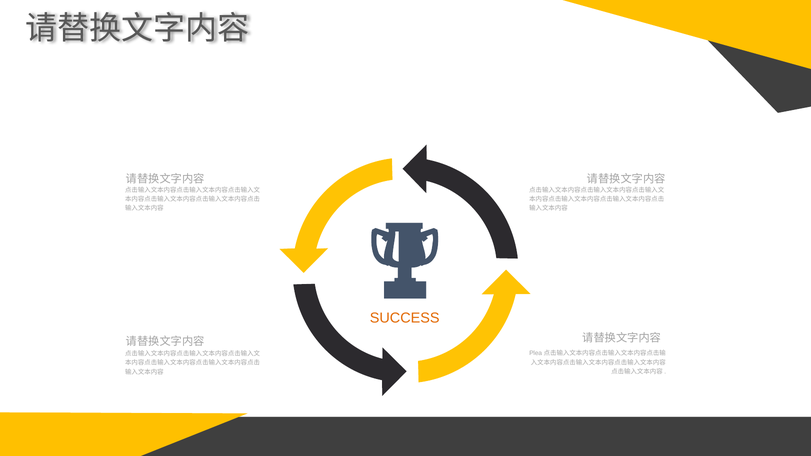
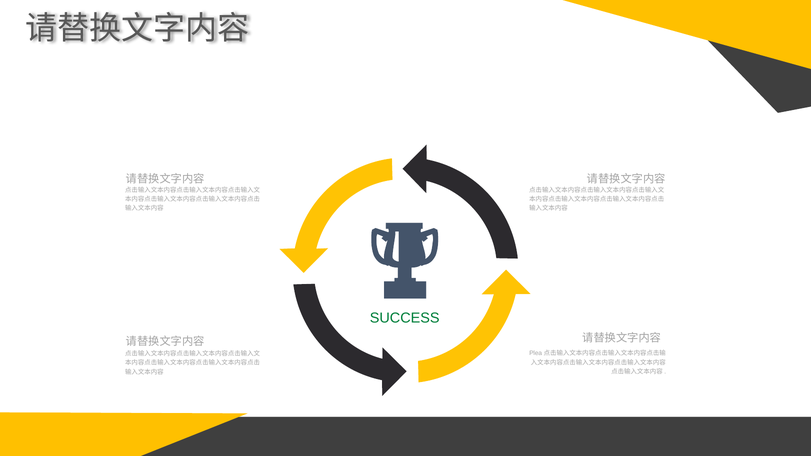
SUCCESS colour: orange -> green
